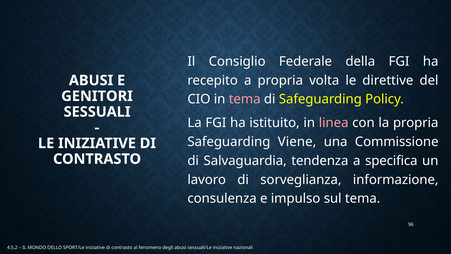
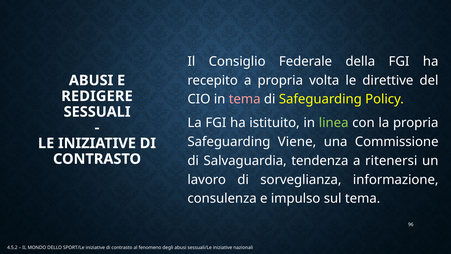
GENITORI: GENITORI -> REDIGERE
linea colour: pink -> light green
specifica: specifica -> ritenersi
